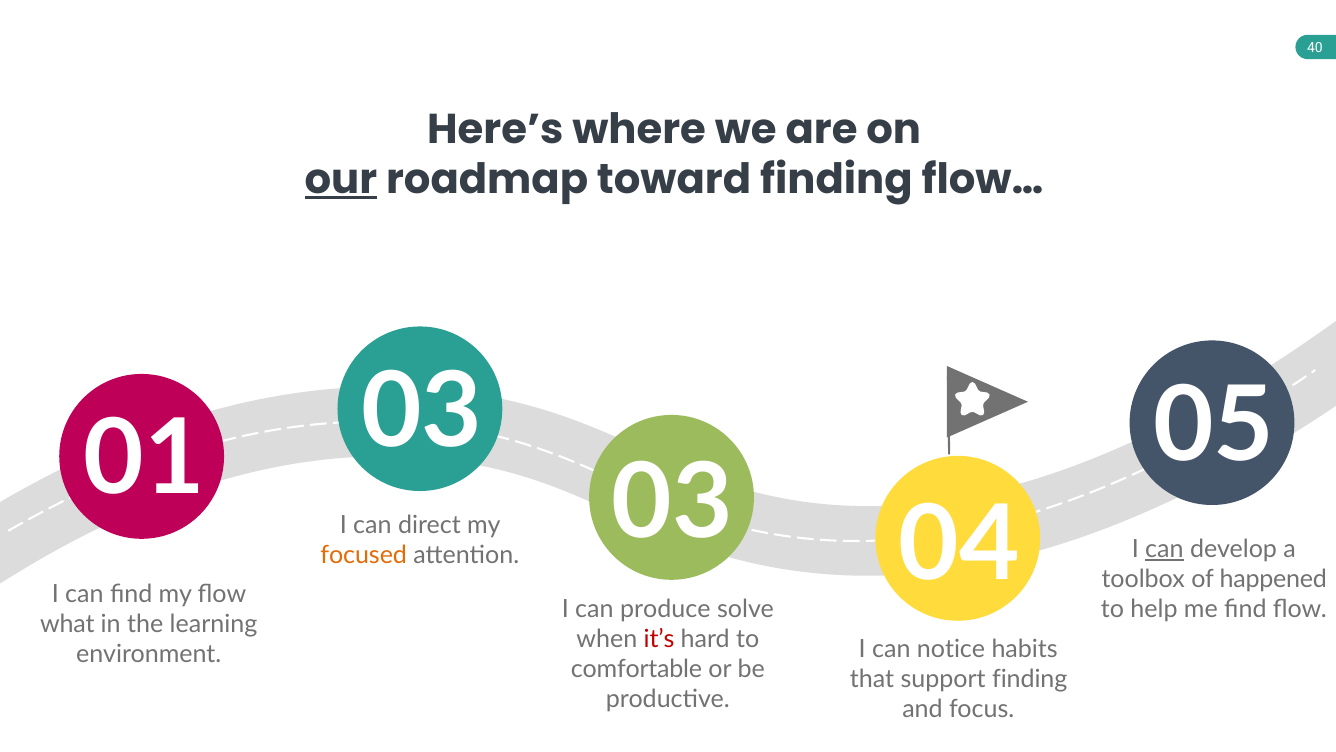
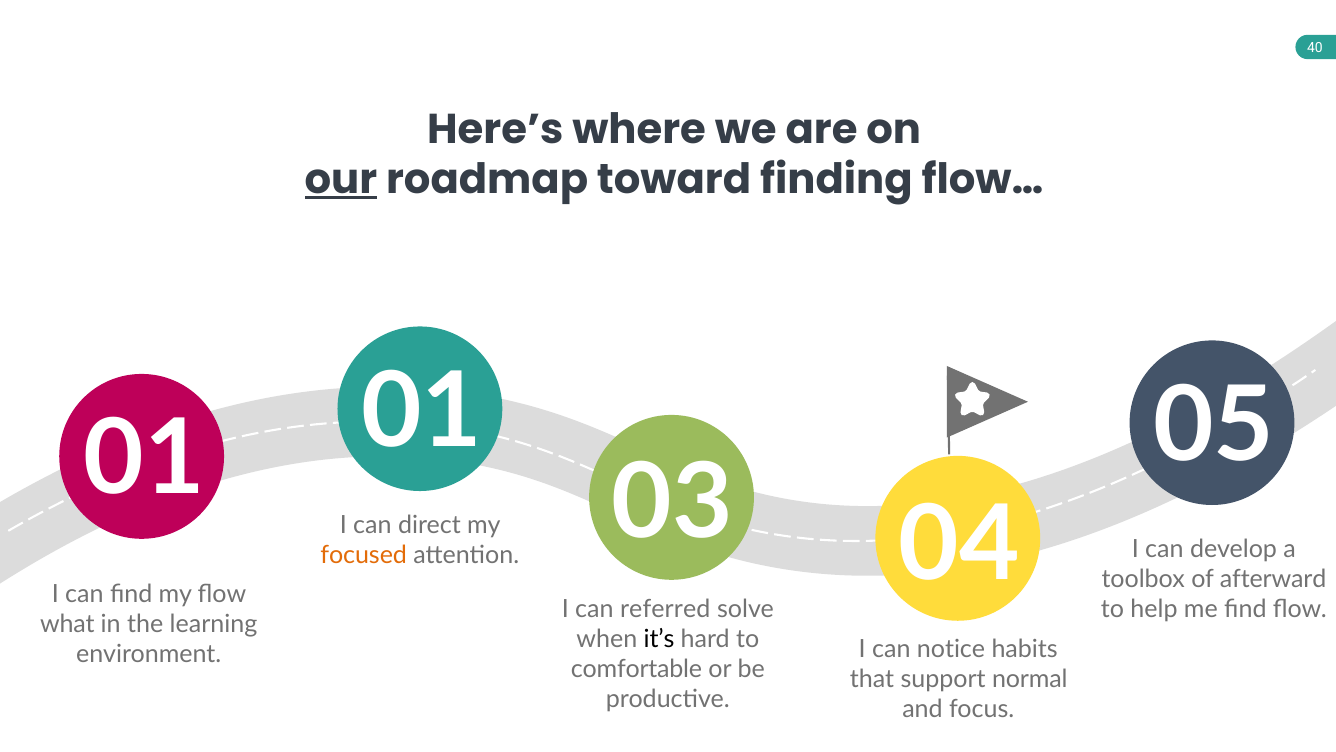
01 03: 03 -> 01
can at (1164, 549) underline: present -> none
happened: happened -> afterward
produce: produce -> referred
it’s colour: red -> black
support finding: finding -> normal
